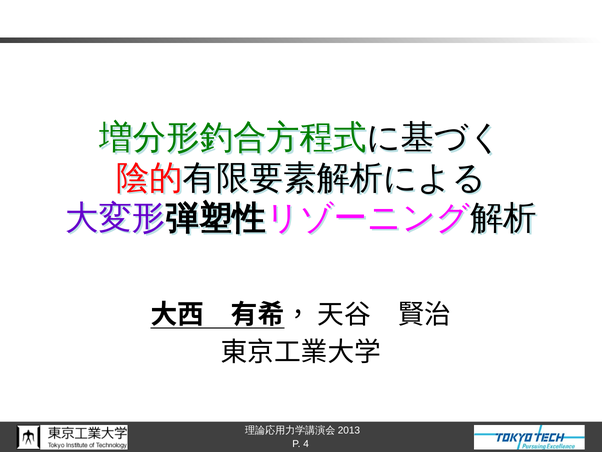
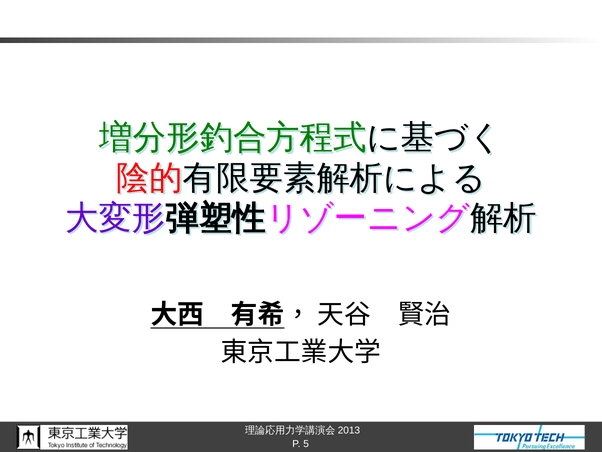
4: 4 -> 5
